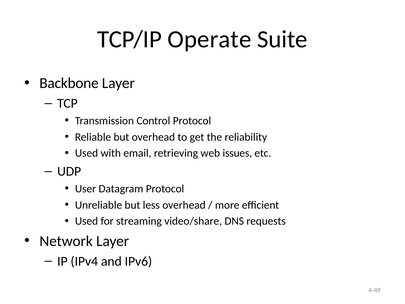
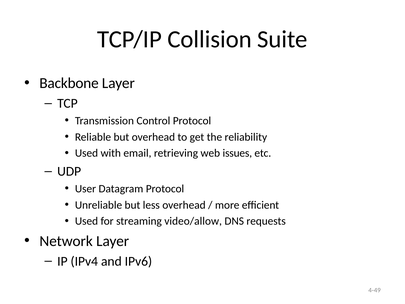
Operate: Operate -> Collision
video/share: video/share -> video/allow
